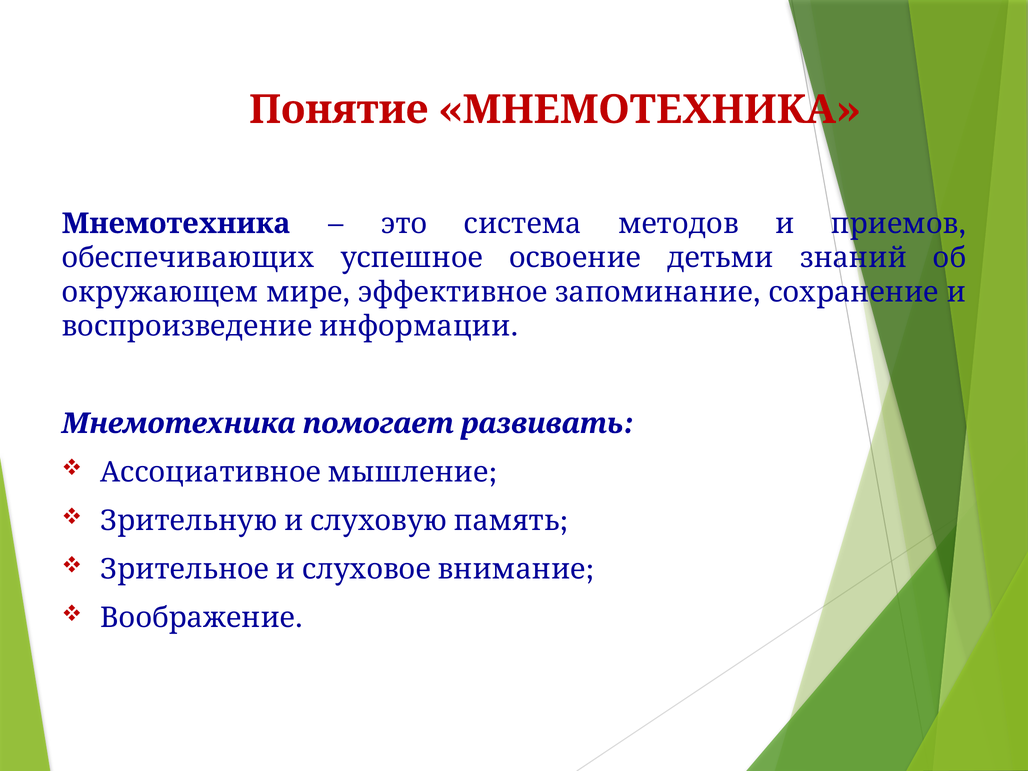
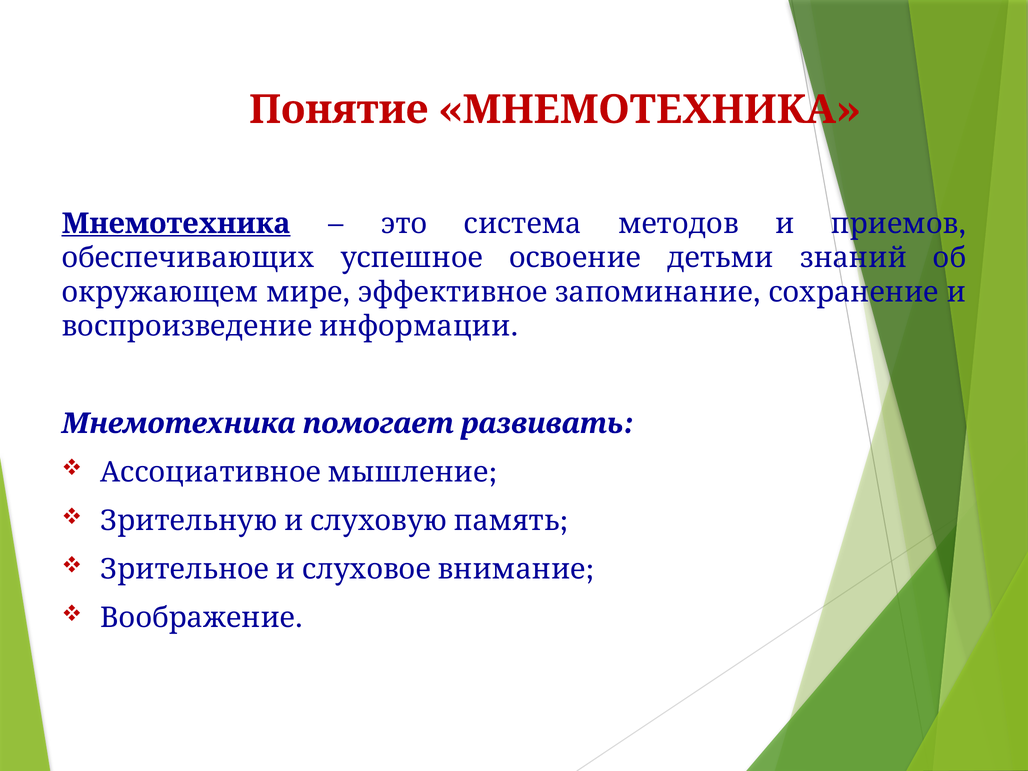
Мнемотехника at (176, 224) underline: none -> present
